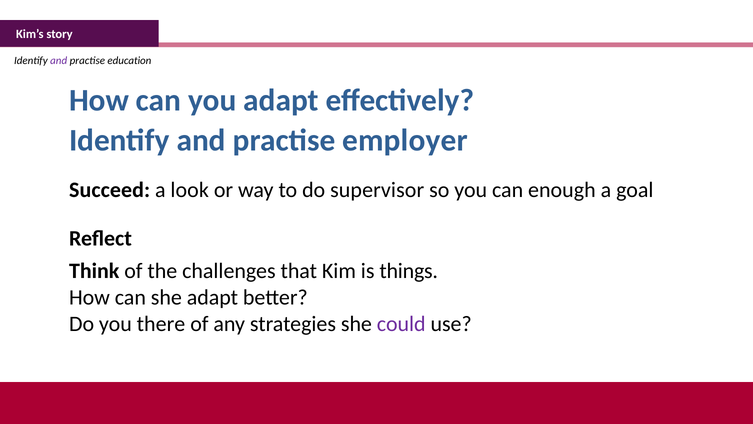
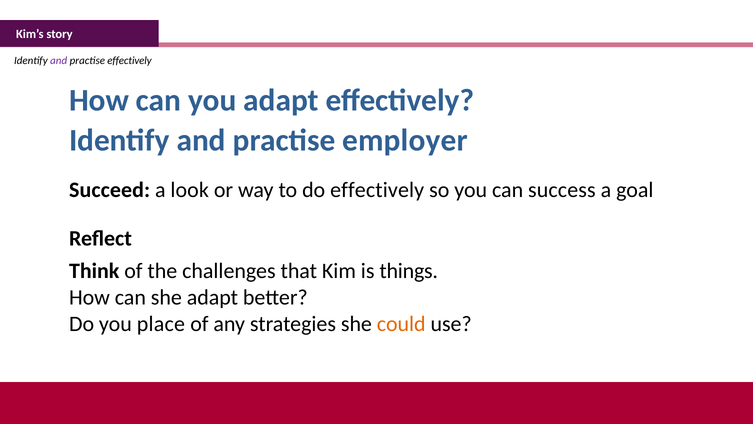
practise education: education -> effectively
do supervisor: supervisor -> effectively
enough: enough -> success
there: there -> place
could colour: purple -> orange
